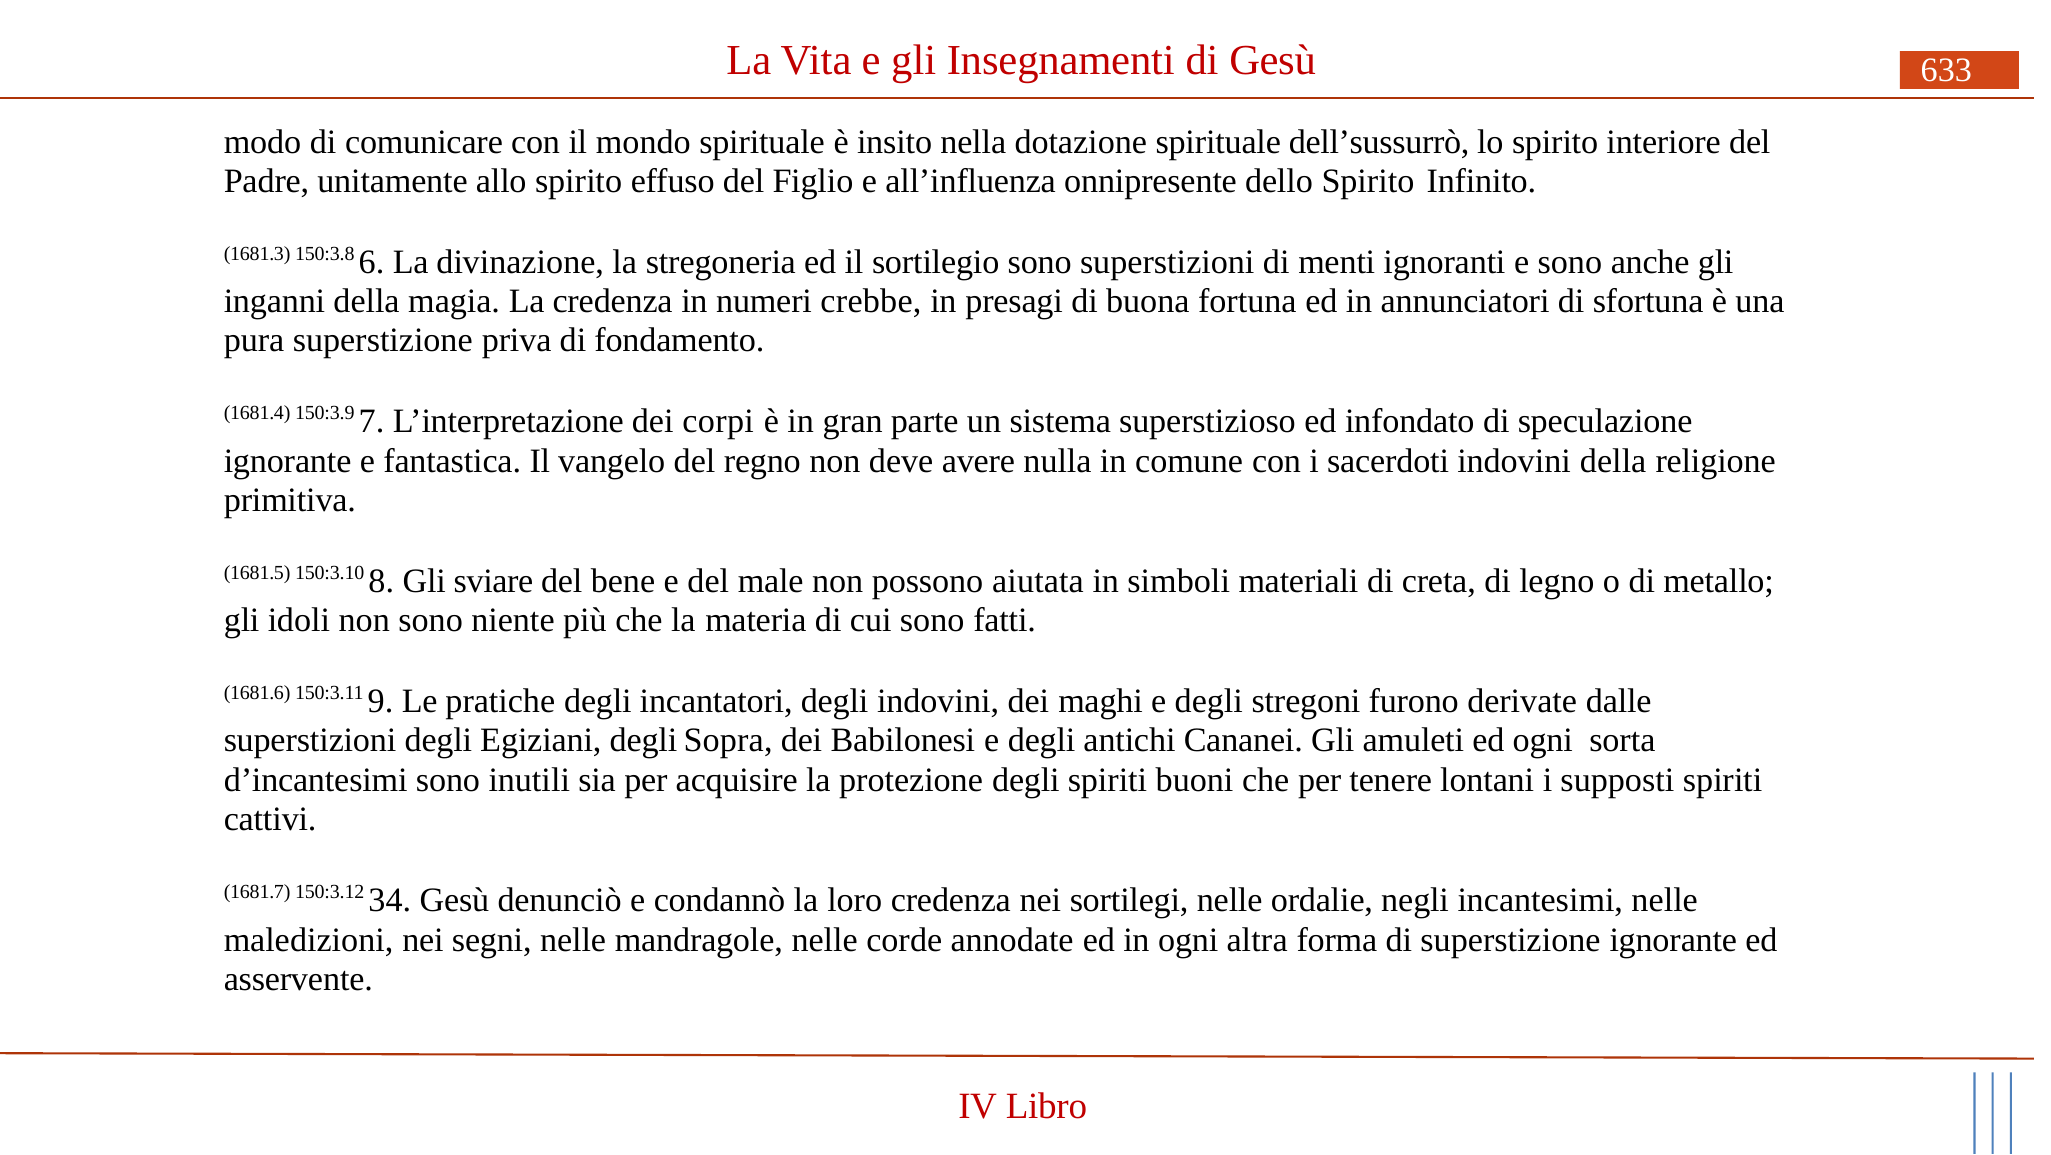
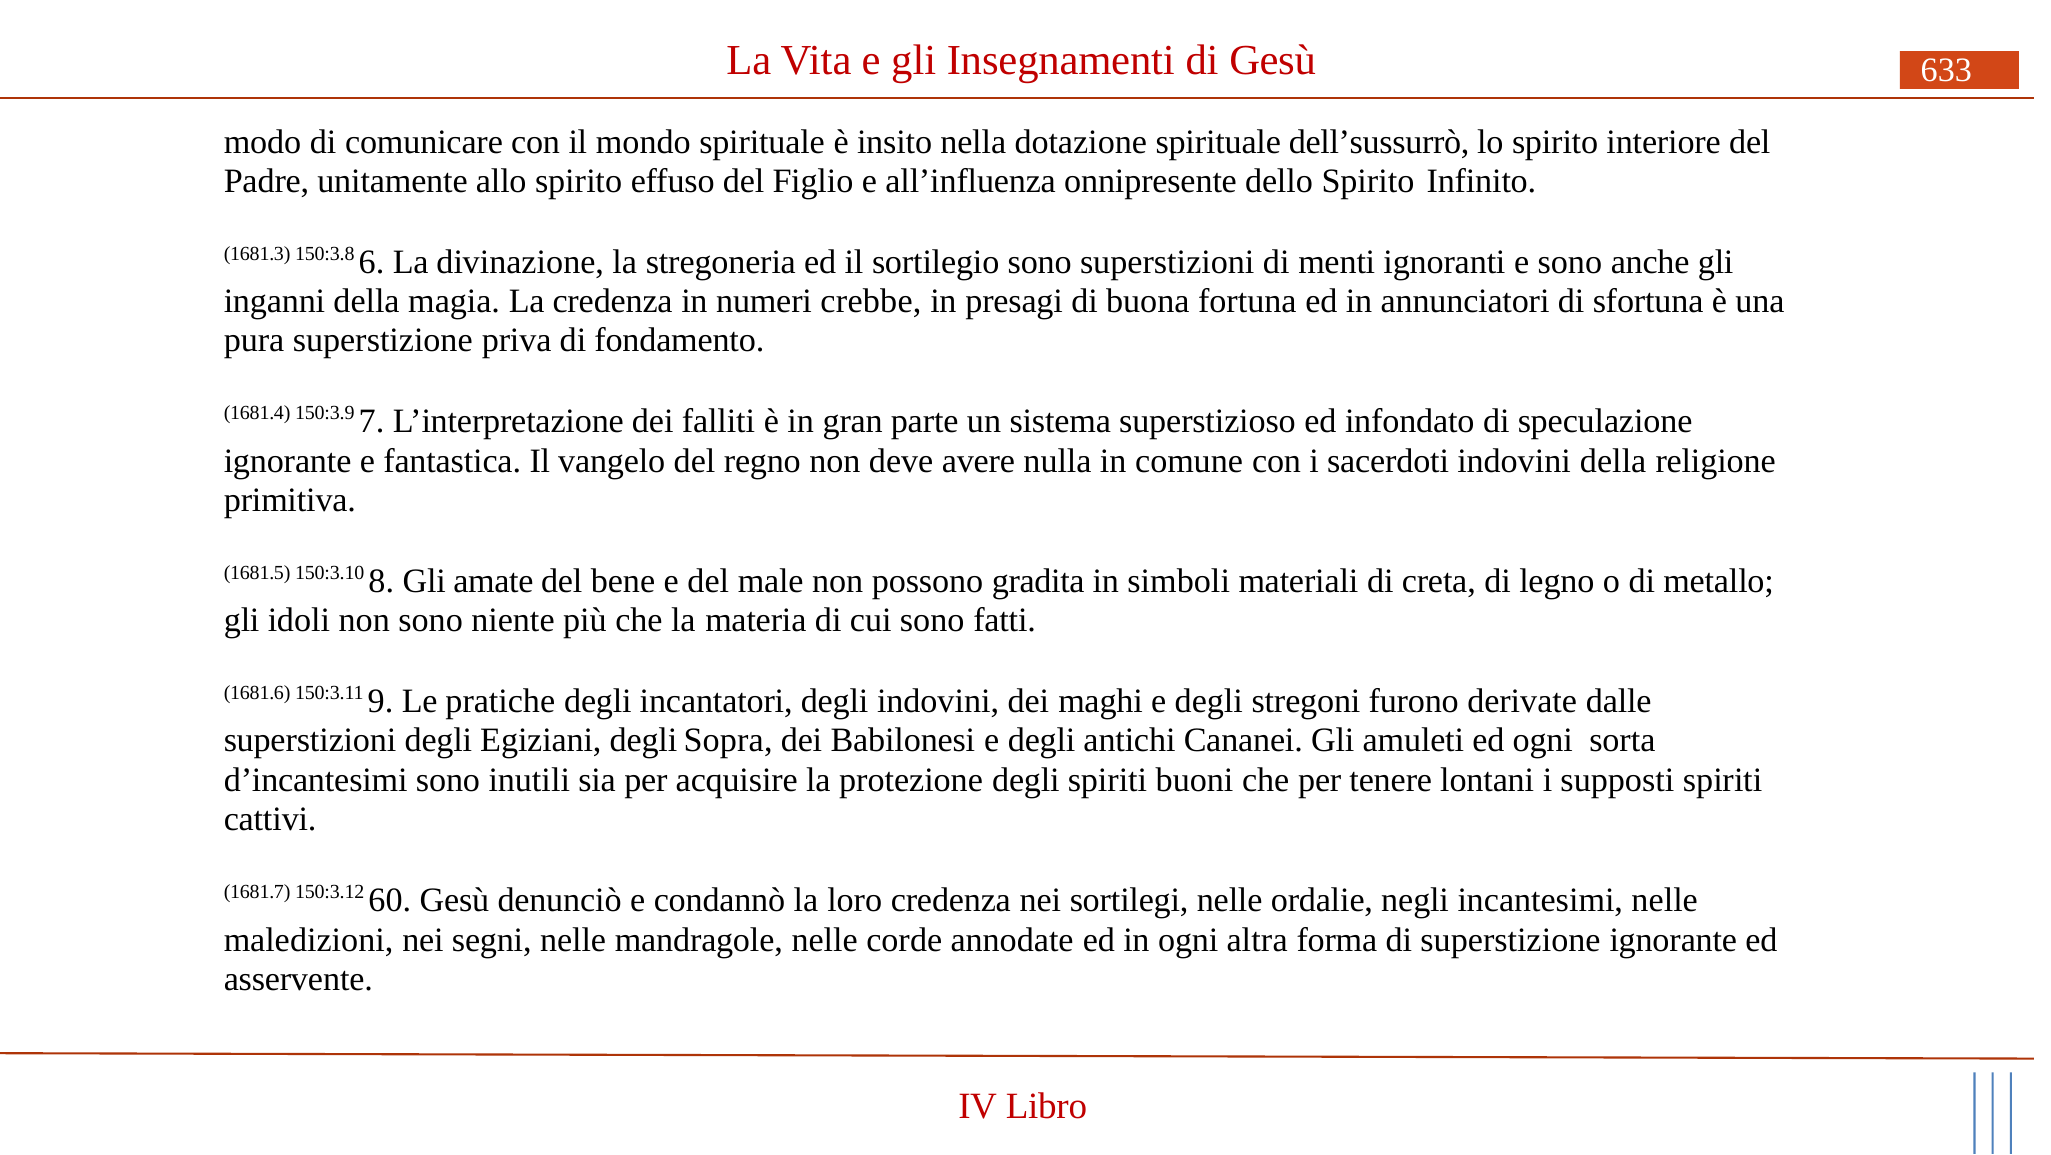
corpi: corpi -> falliti
sviare: sviare -> amate
aiutata: aiutata -> gradita
34: 34 -> 60
